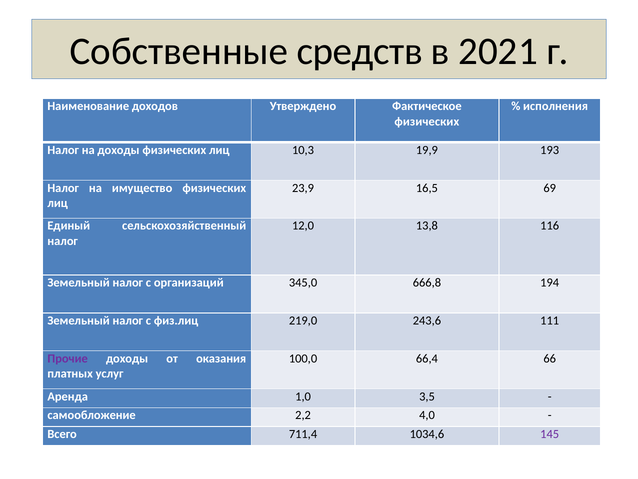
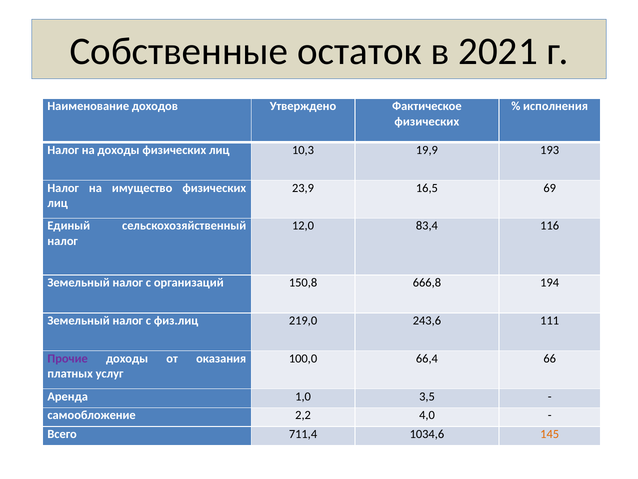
средств: средств -> остаток
13,8: 13,8 -> 83,4
345,0: 345,0 -> 150,8
145 colour: purple -> orange
